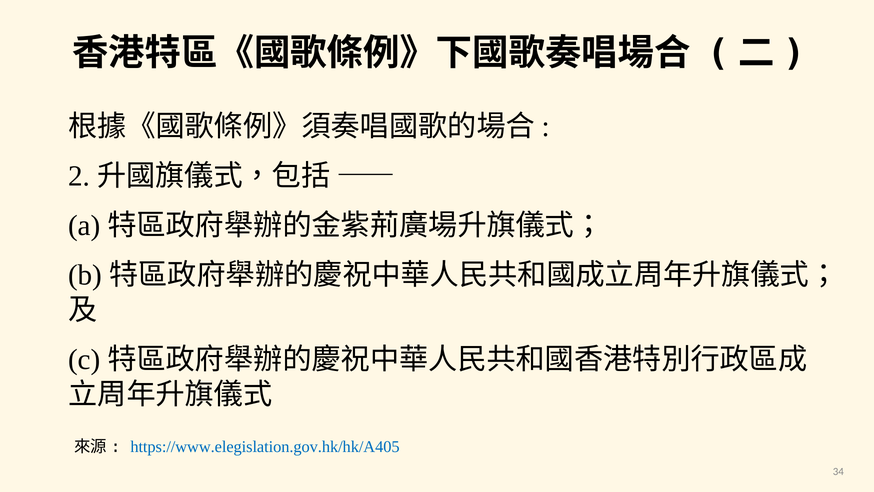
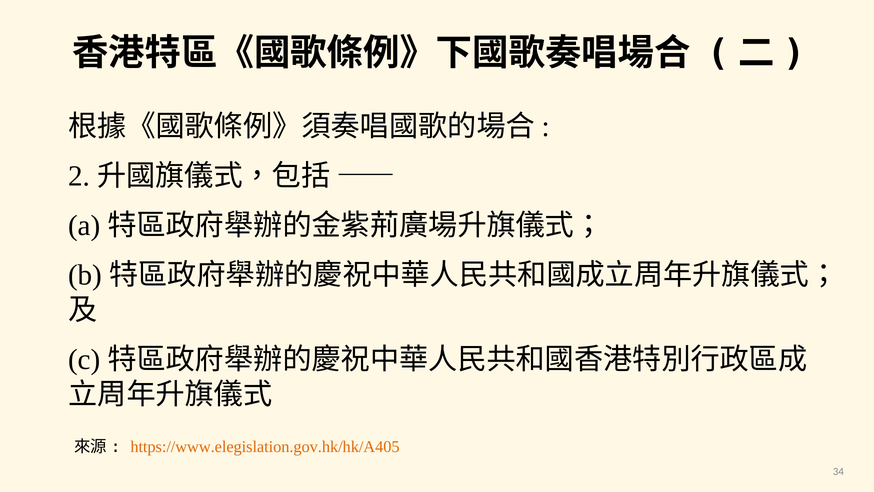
https://www.elegislation.gov.hk/hk/A405 colour: blue -> orange
